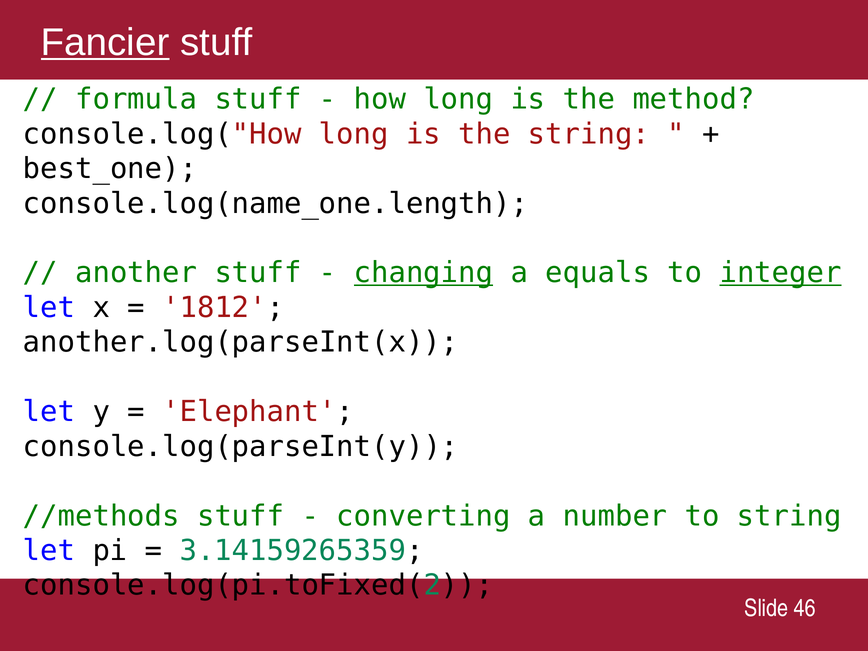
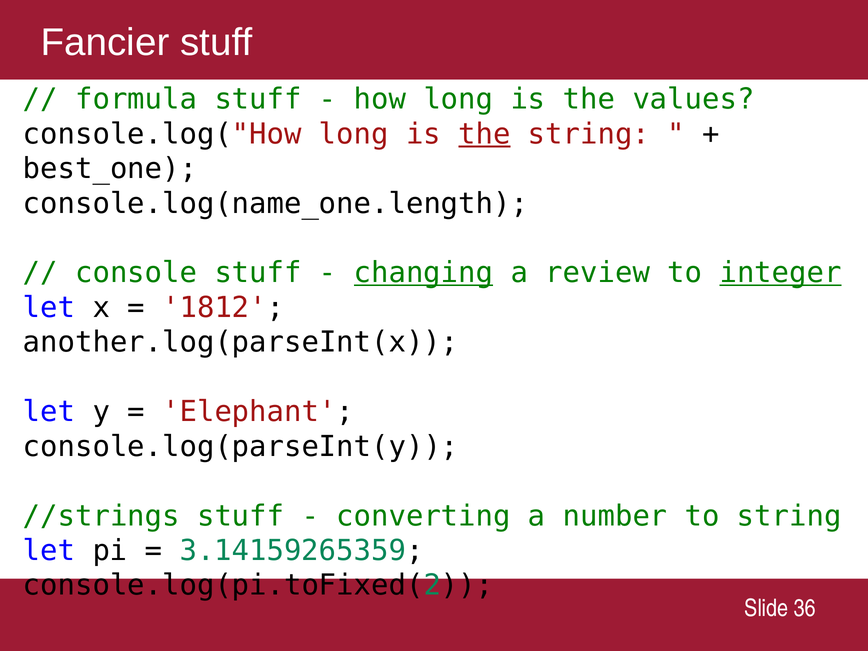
Fancier underline: present -> none
method: method -> values
the at (484, 134) underline: none -> present
another: another -> console
equals: equals -> review
//methods: //methods -> //strings
46: 46 -> 36
